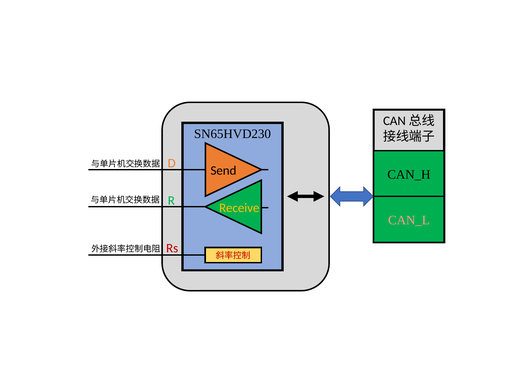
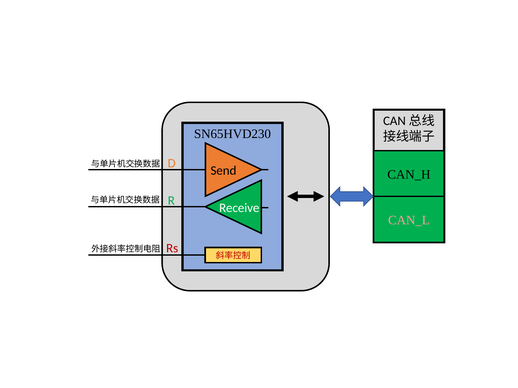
Receive colour: yellow -> white
